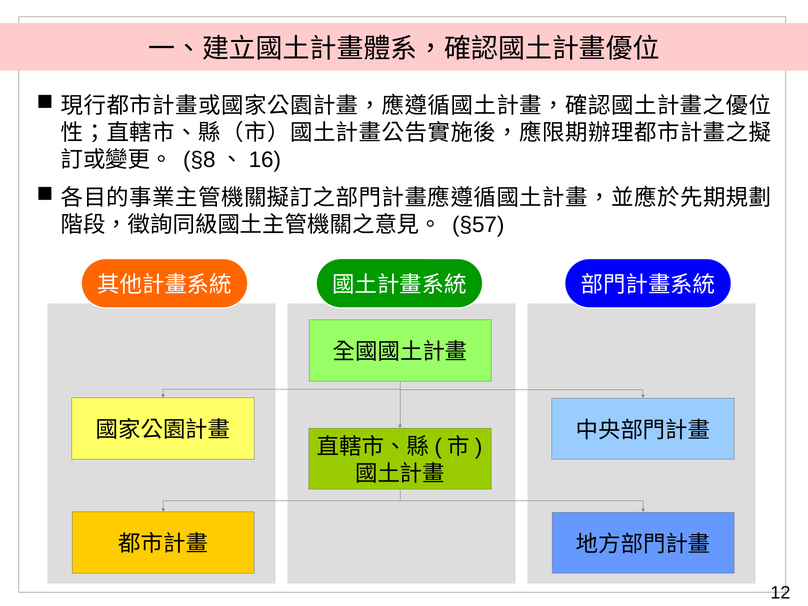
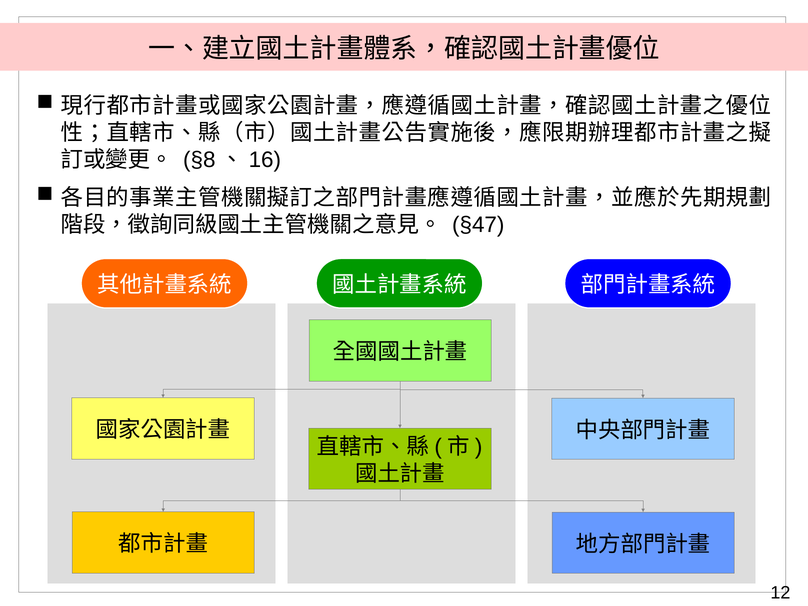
§57: §57 -> §47
